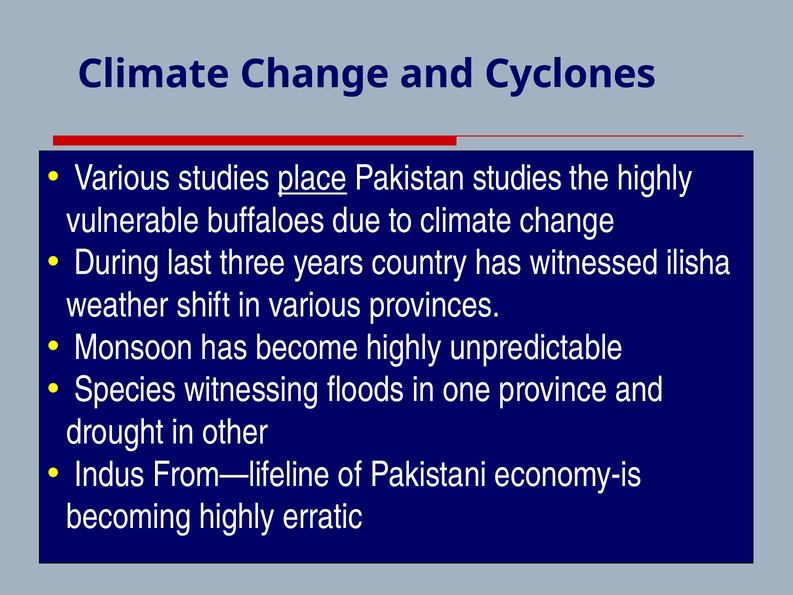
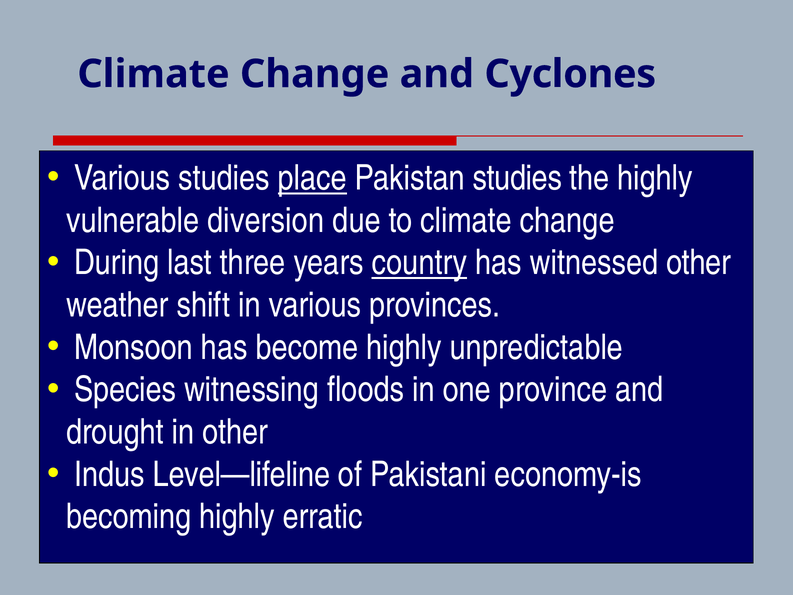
buffaloes: buffaloes -> diversion
country underline: none -> present
witnessed ilisha: ilisha -> other
From—lifeline: From—lifeline -> Level—lifeline
